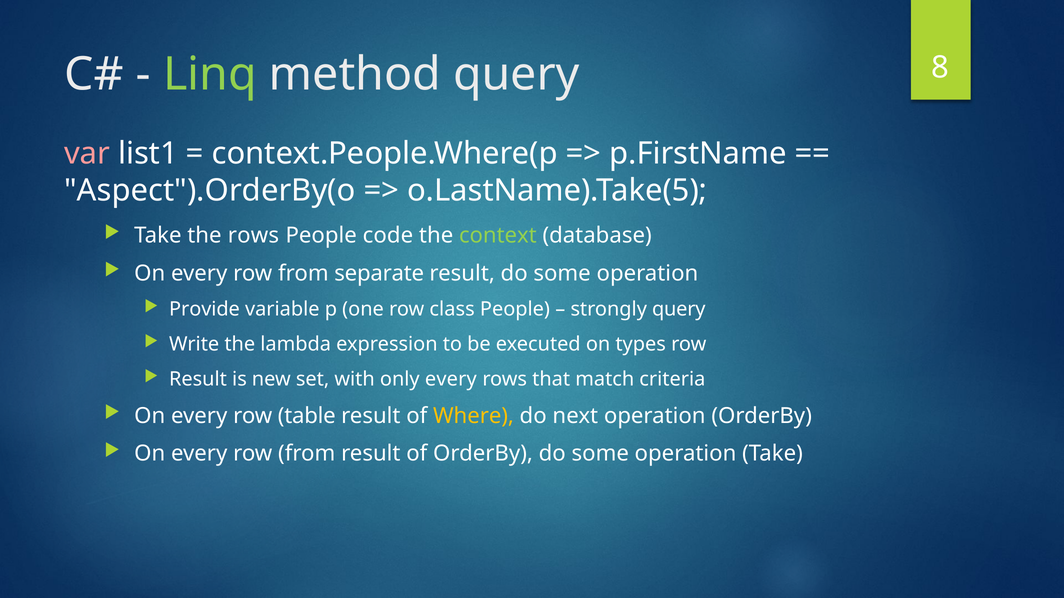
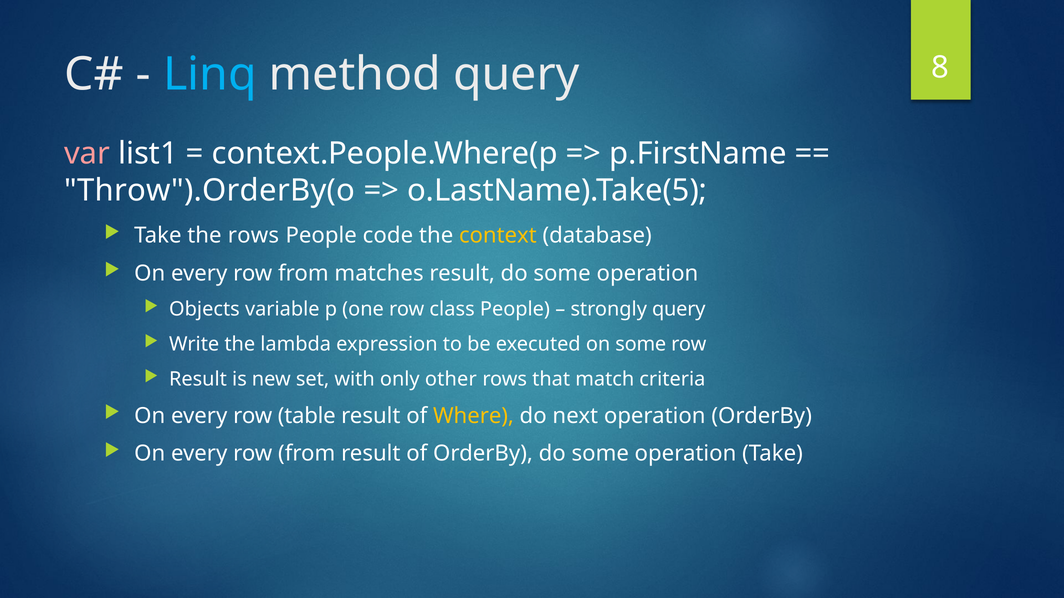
Linq colour: light green -> light blue
Aspect").OrderBy(o: Aspect").OrderBy(o -> Throw").OrderBy(o
context colour: light green -> yellow
separate: separate -> matches
Provide: Provide -> Objects
on types: types -> some
only every: every -> other
